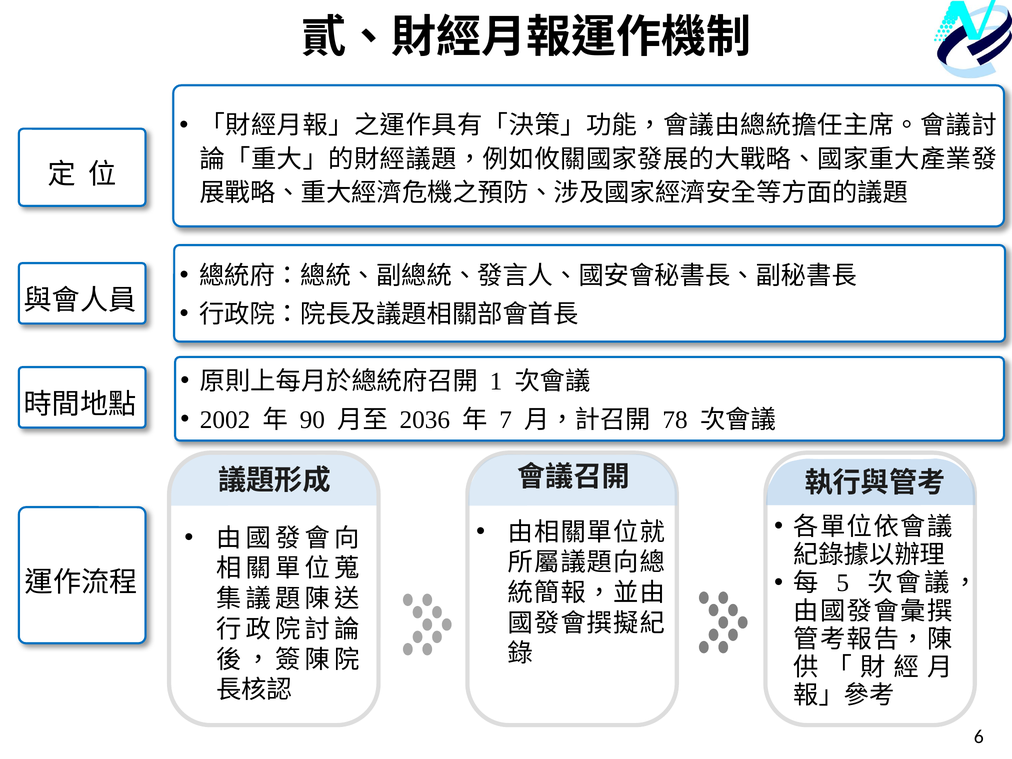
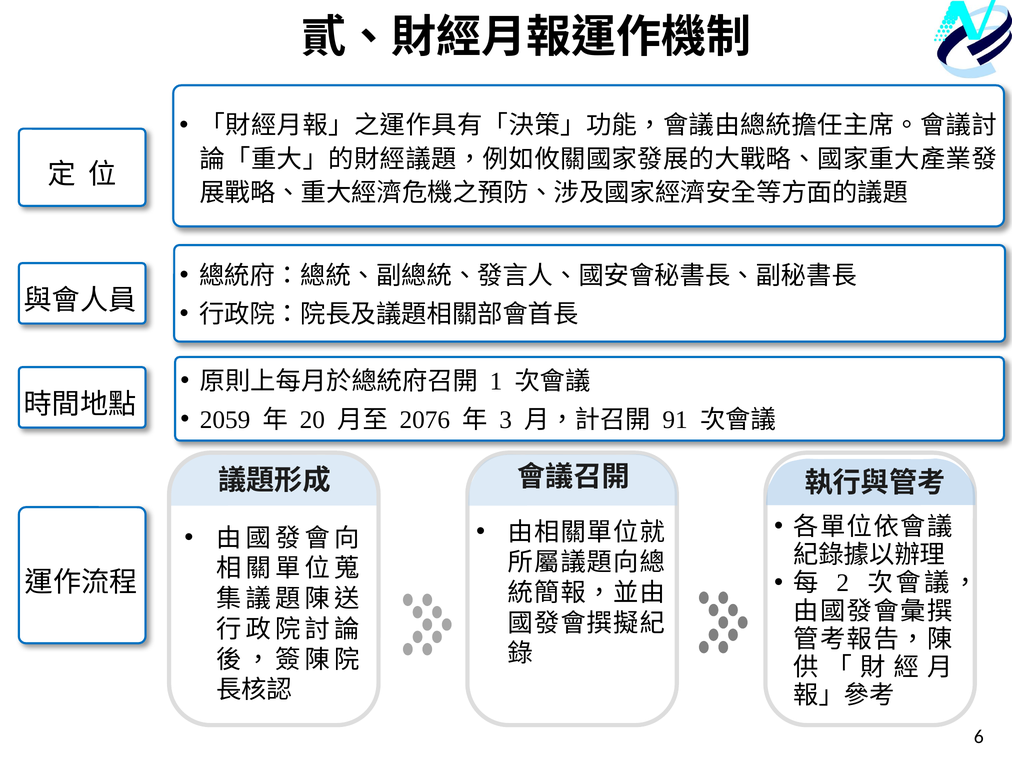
2002: 2002 -> 2059
90: 90 -> 20
2036: 2036 -> 2076
7: 7 -> 3
78: 78 -> 91
5: 5 -> 2
